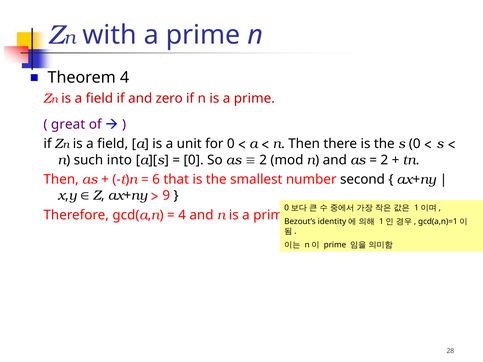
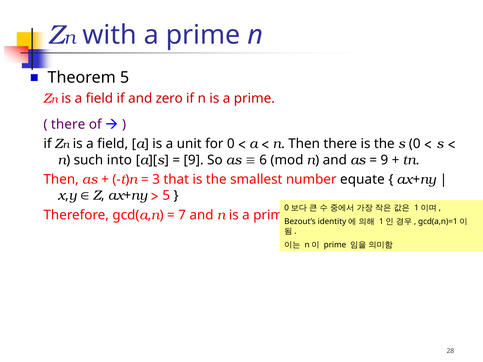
Theorem 4: 4 -> 5
great at (68, 124): great -> there
0 at (194, 160): 0 -> 9
2 at (263, 160): 2 -> 6
2 at (384, 160): 2 -> 9
6: 6 -> 3
second: second -> equate
9 at (166, 196): 9 -> 5
4 at (182, 215): 4 -> 7
